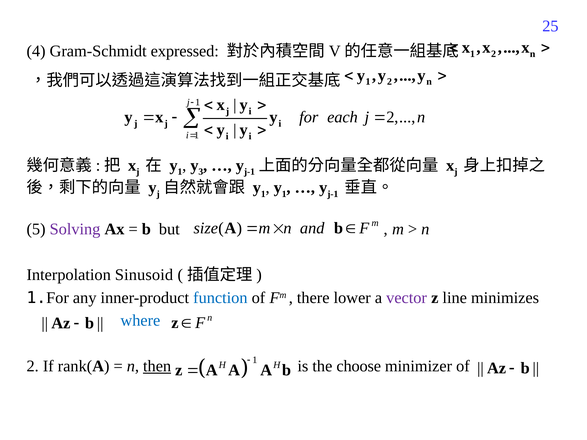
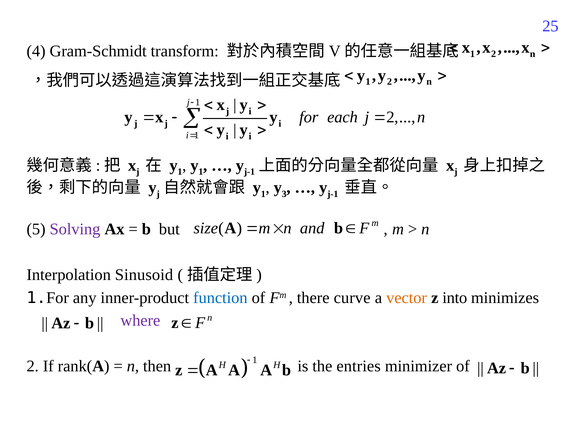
expressed: expressed -> transform
3 at (201, 172): 3 -> 1
1 at (284, 194): 1 -> 3
lower: lower -> curve
vector colour: purple -> orange
line: line -> into
where colour: blue -> purple
then underline: present -> none
choose: choose -> entries
